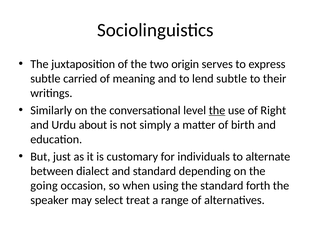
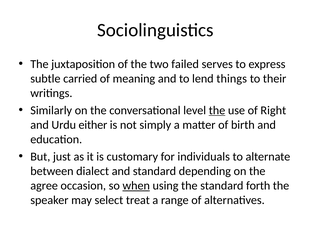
origin: origin -> failed
lend subtle: subtle -> things
about: about -> either
going: going -> agree
when underline: none -> present
